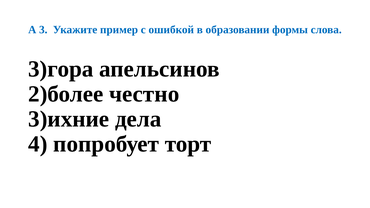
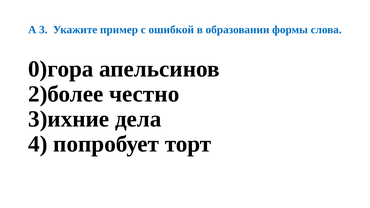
3)гора: 3)гора -> 0)гора
